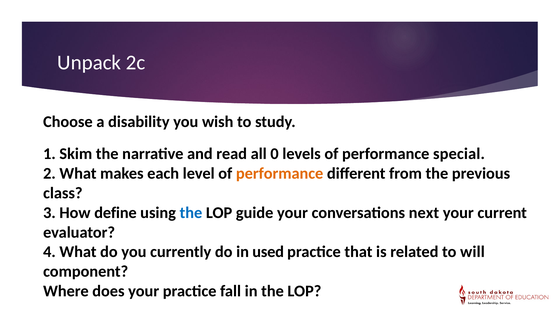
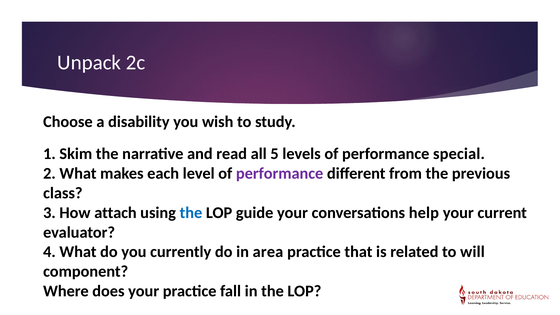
0: 0 -> 5
performance at (280, 173) colour: orange -> purple
define: define -> attach
next: next -> help
used: used -> area
